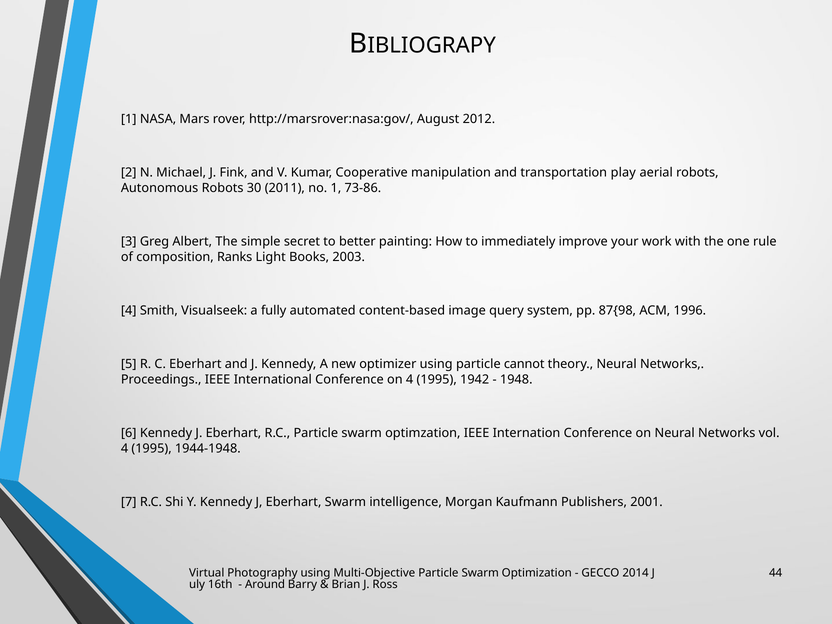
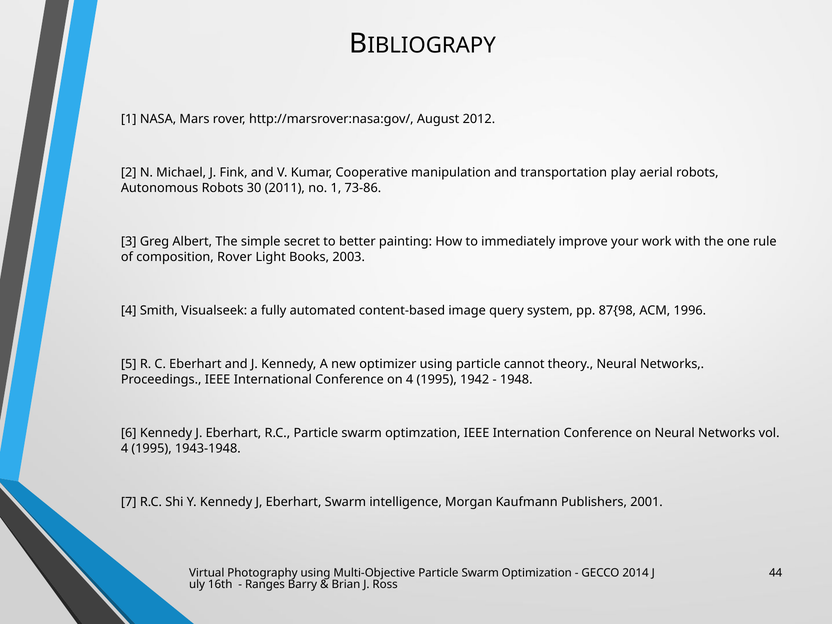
composition Ranks: Ranks -> Rover
1944-1948: 1944-1948 -> 1943-1948
Around: Around -> Ranges
